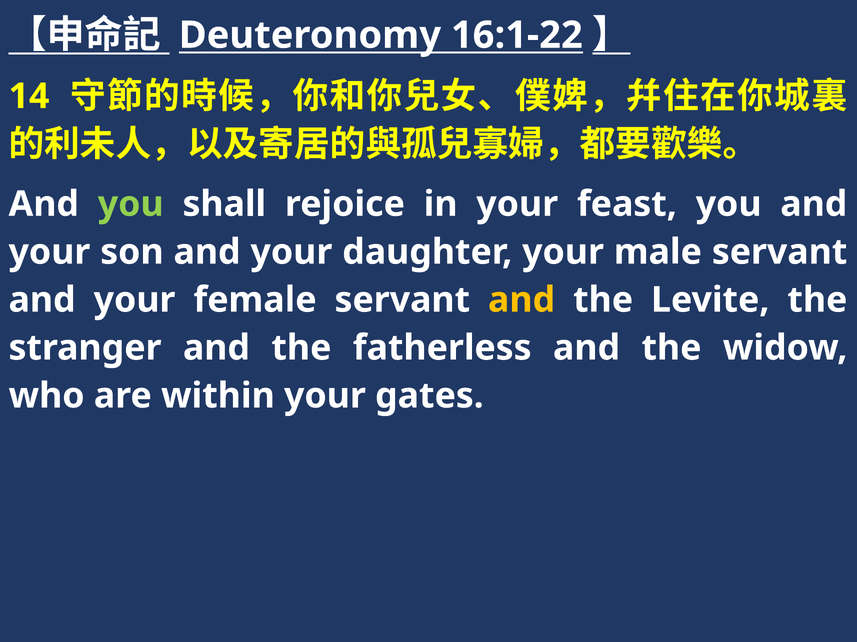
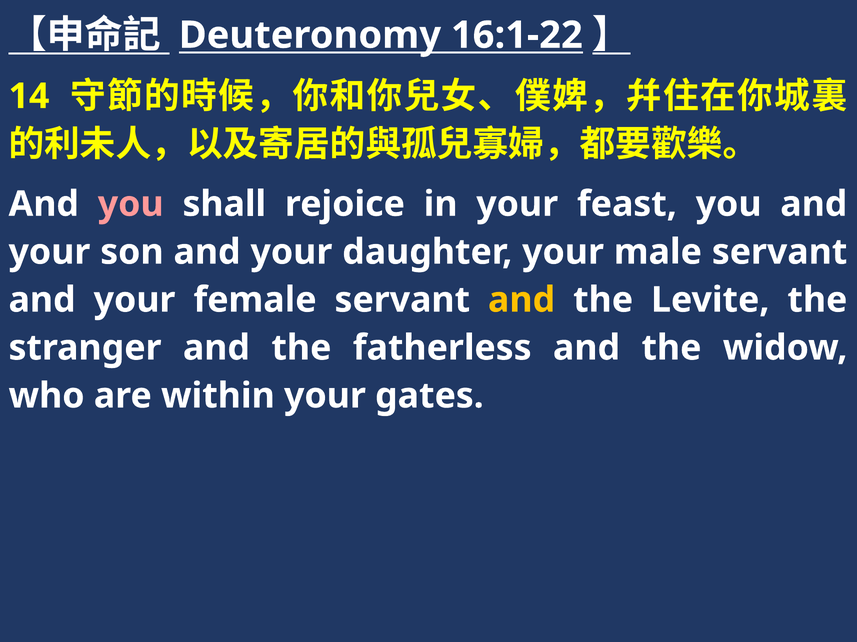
you at (131, 204) colour: light green -> pink
